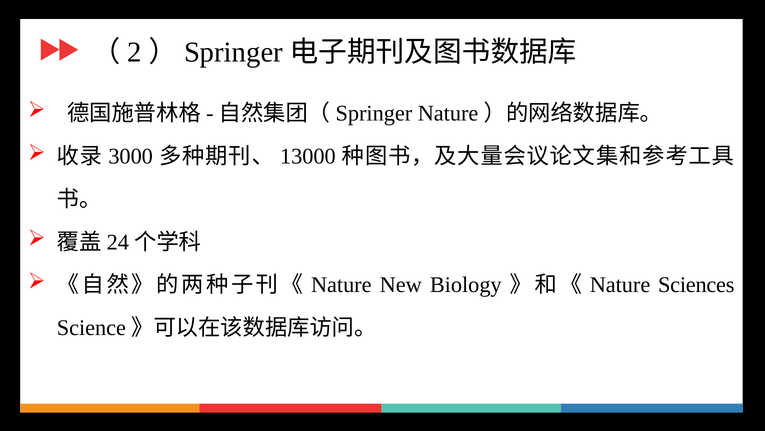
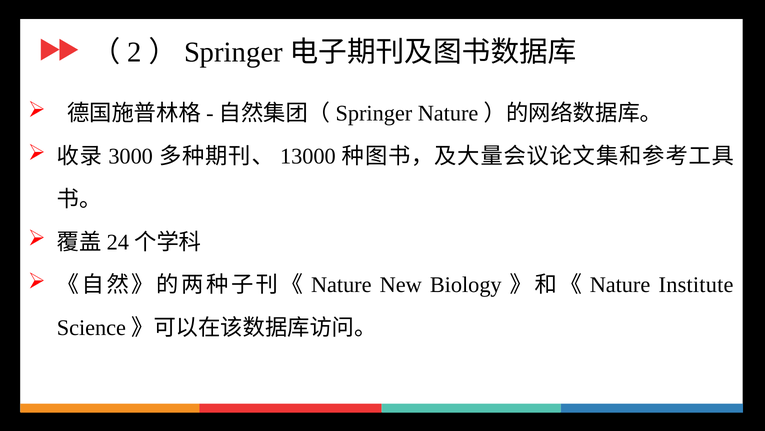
Sciences: Sciences -> Institute
